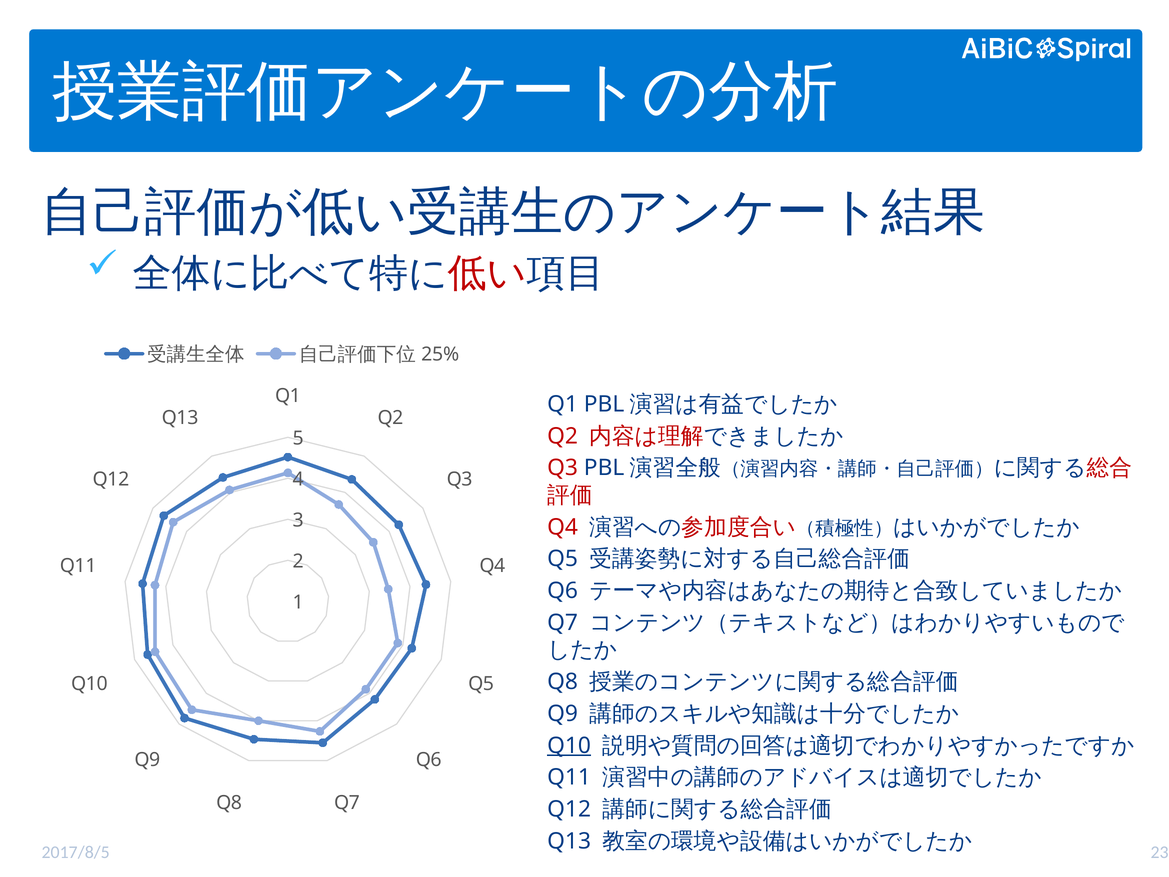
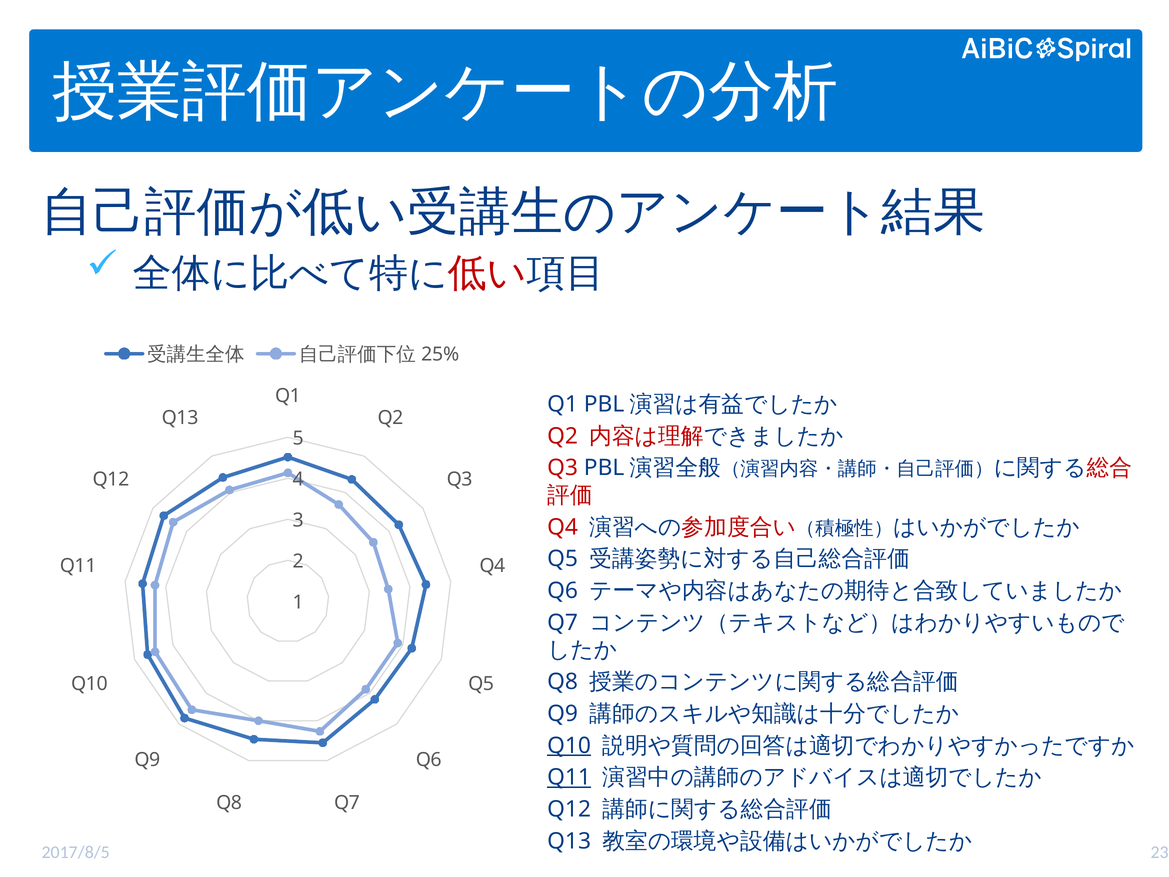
Q11 at (569, 777) underline: none -> present
